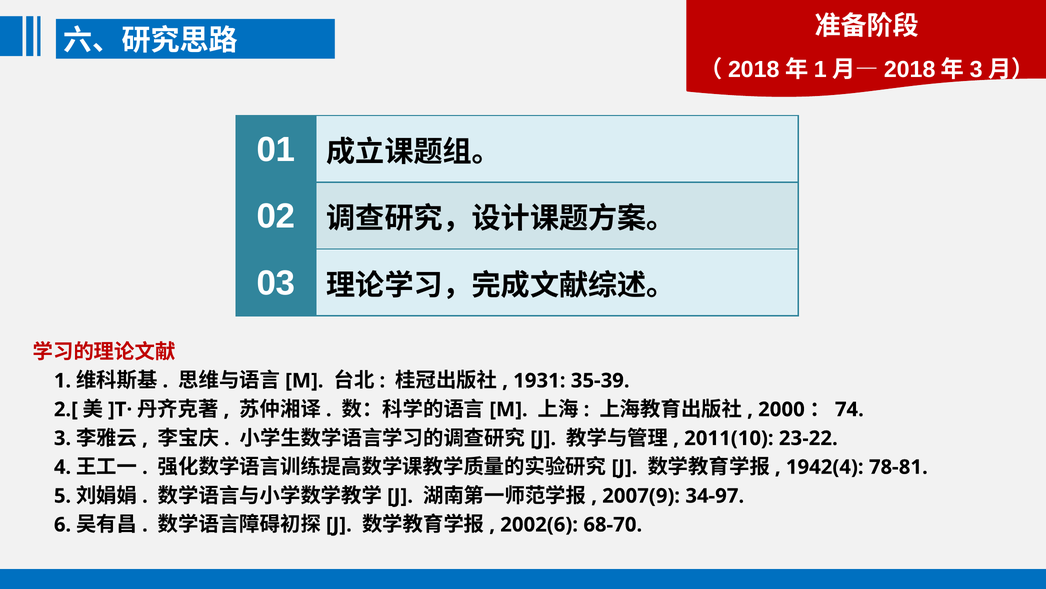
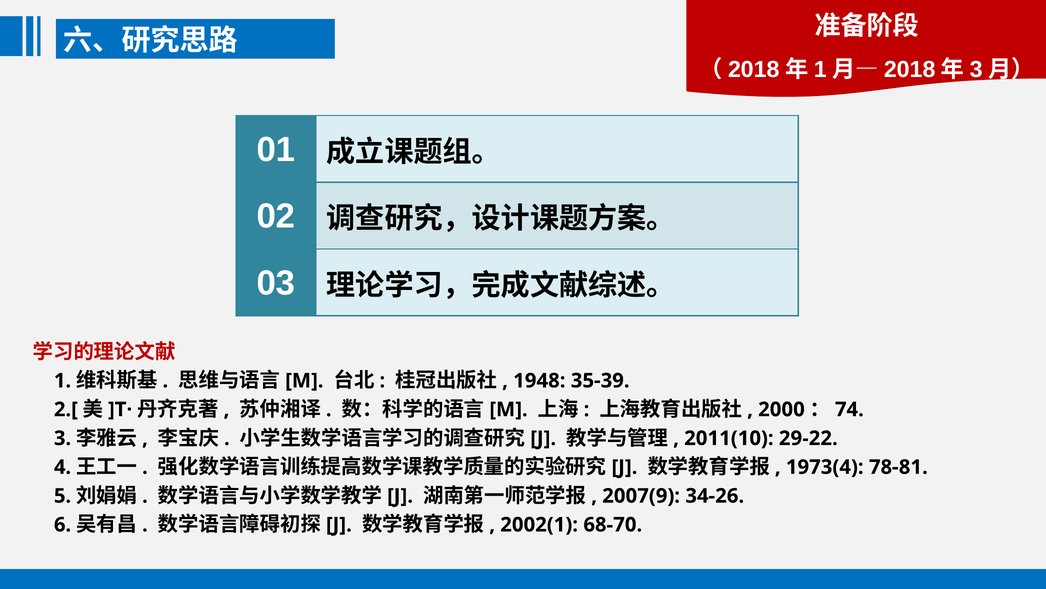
1931: 1931 -> 1948
23-22: 23-22 -> 29-22
1942(4: 1942(4 -> 1973(4
34-97: 34-97 -> 34-26
2002(6: 2002(6 -> 2002(1
